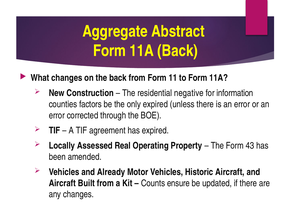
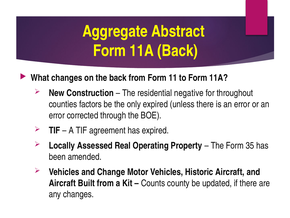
information: information -> throughout
43: 43 -> 35
Already: Already -> Change
ensure: ensure -> county
